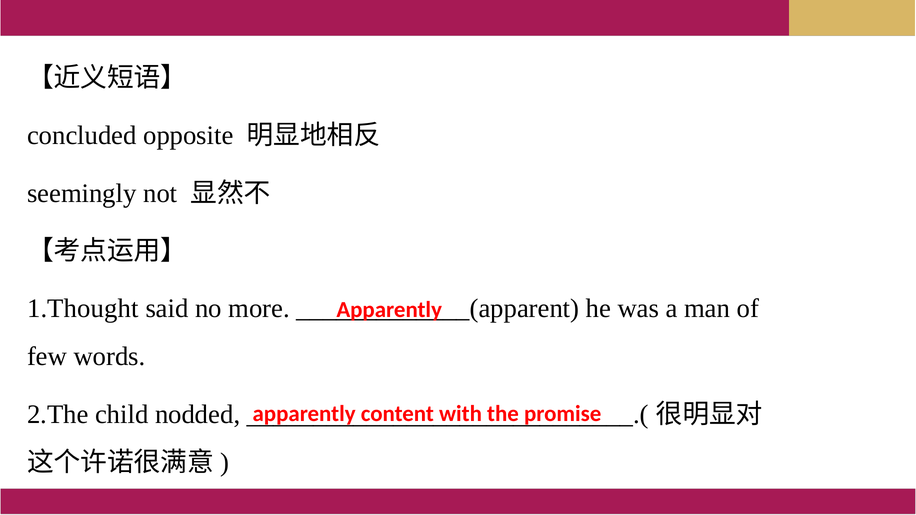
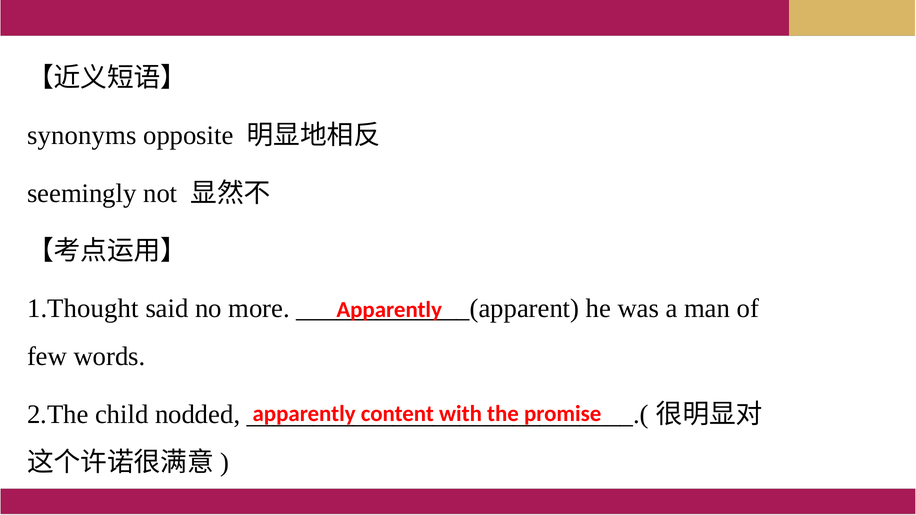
concluded: concluded -> synonyms
